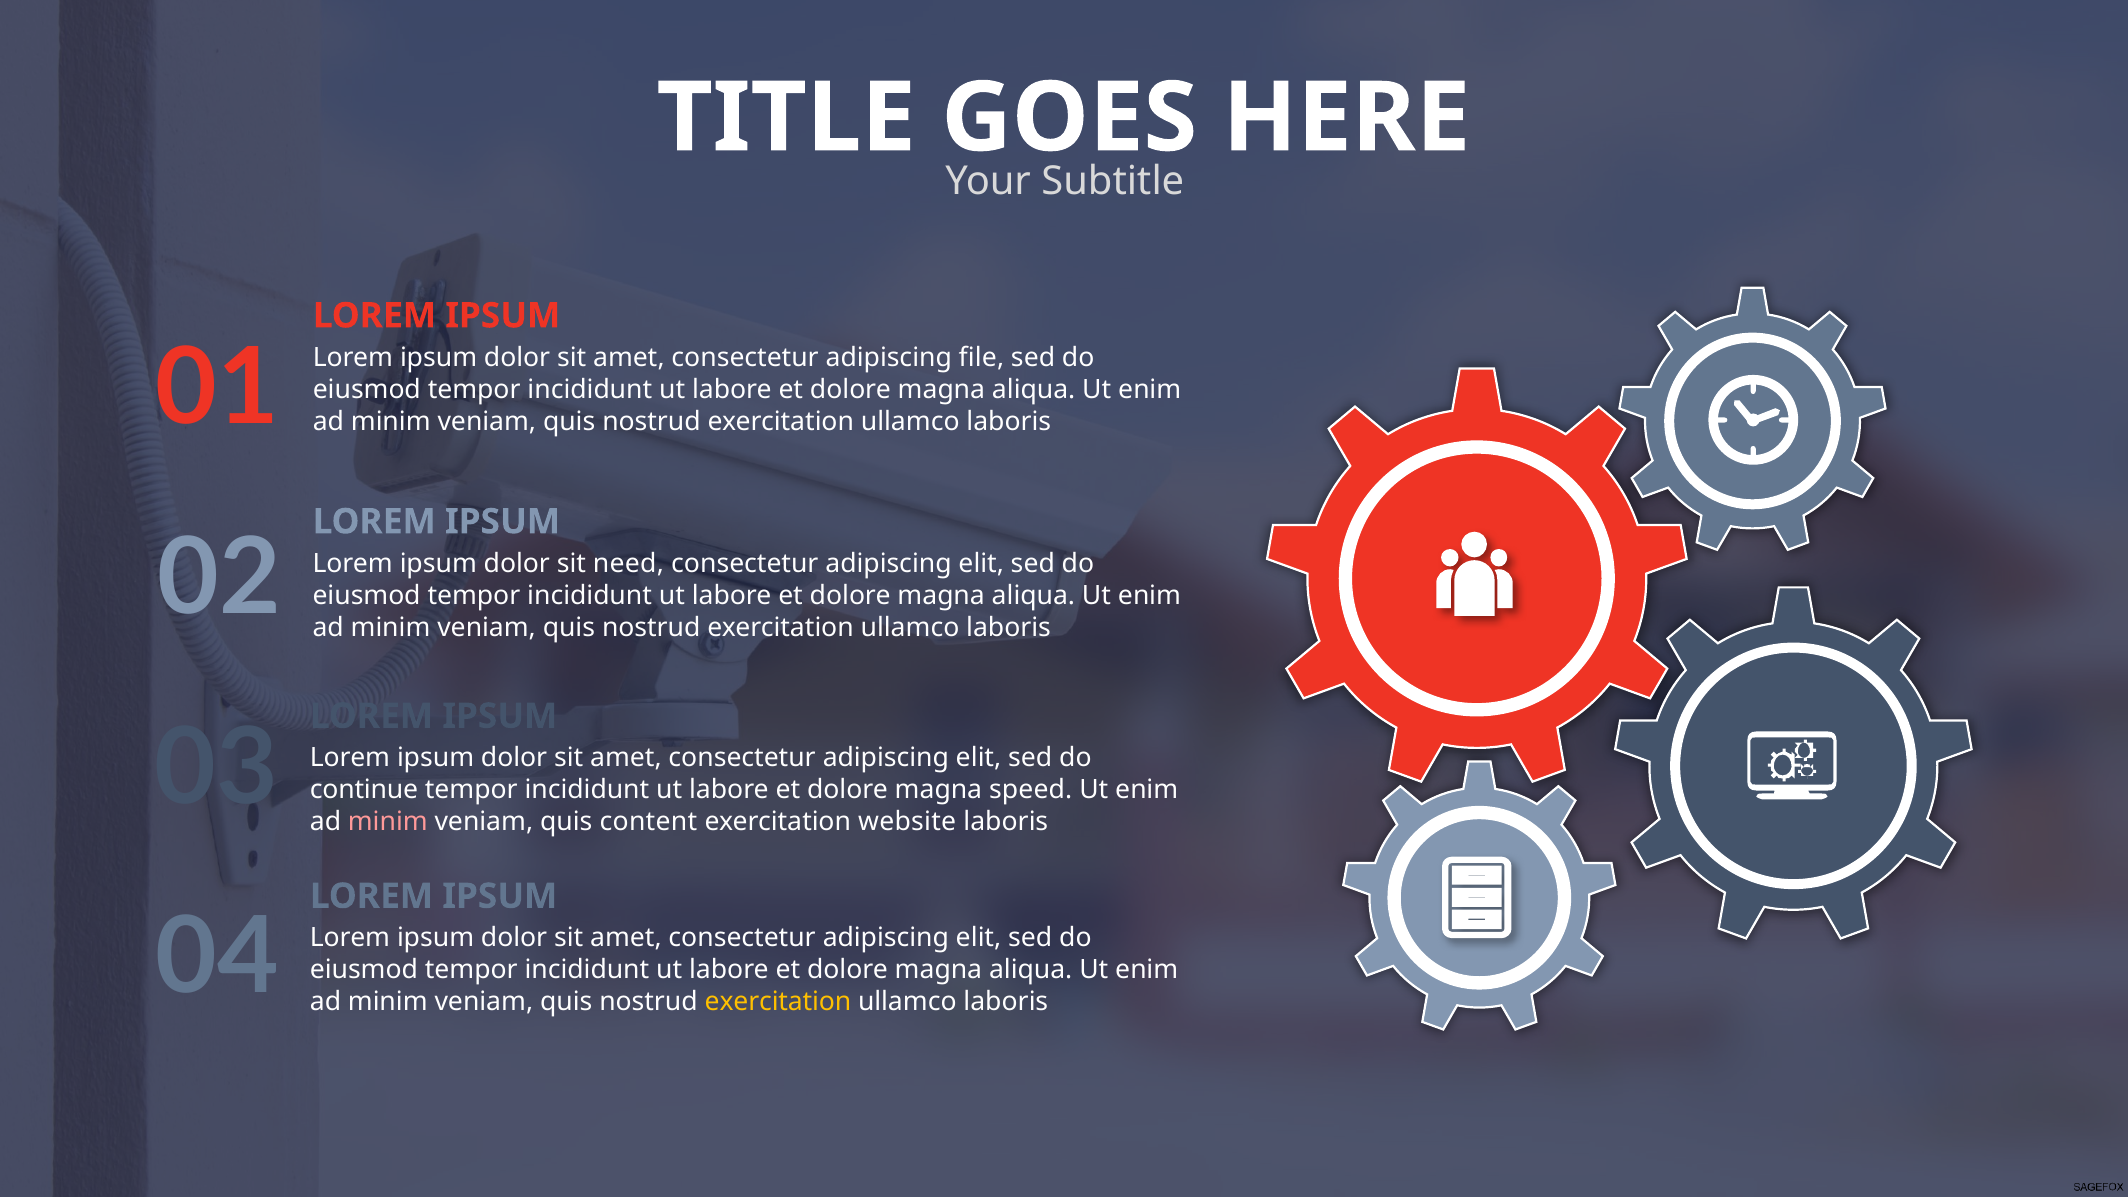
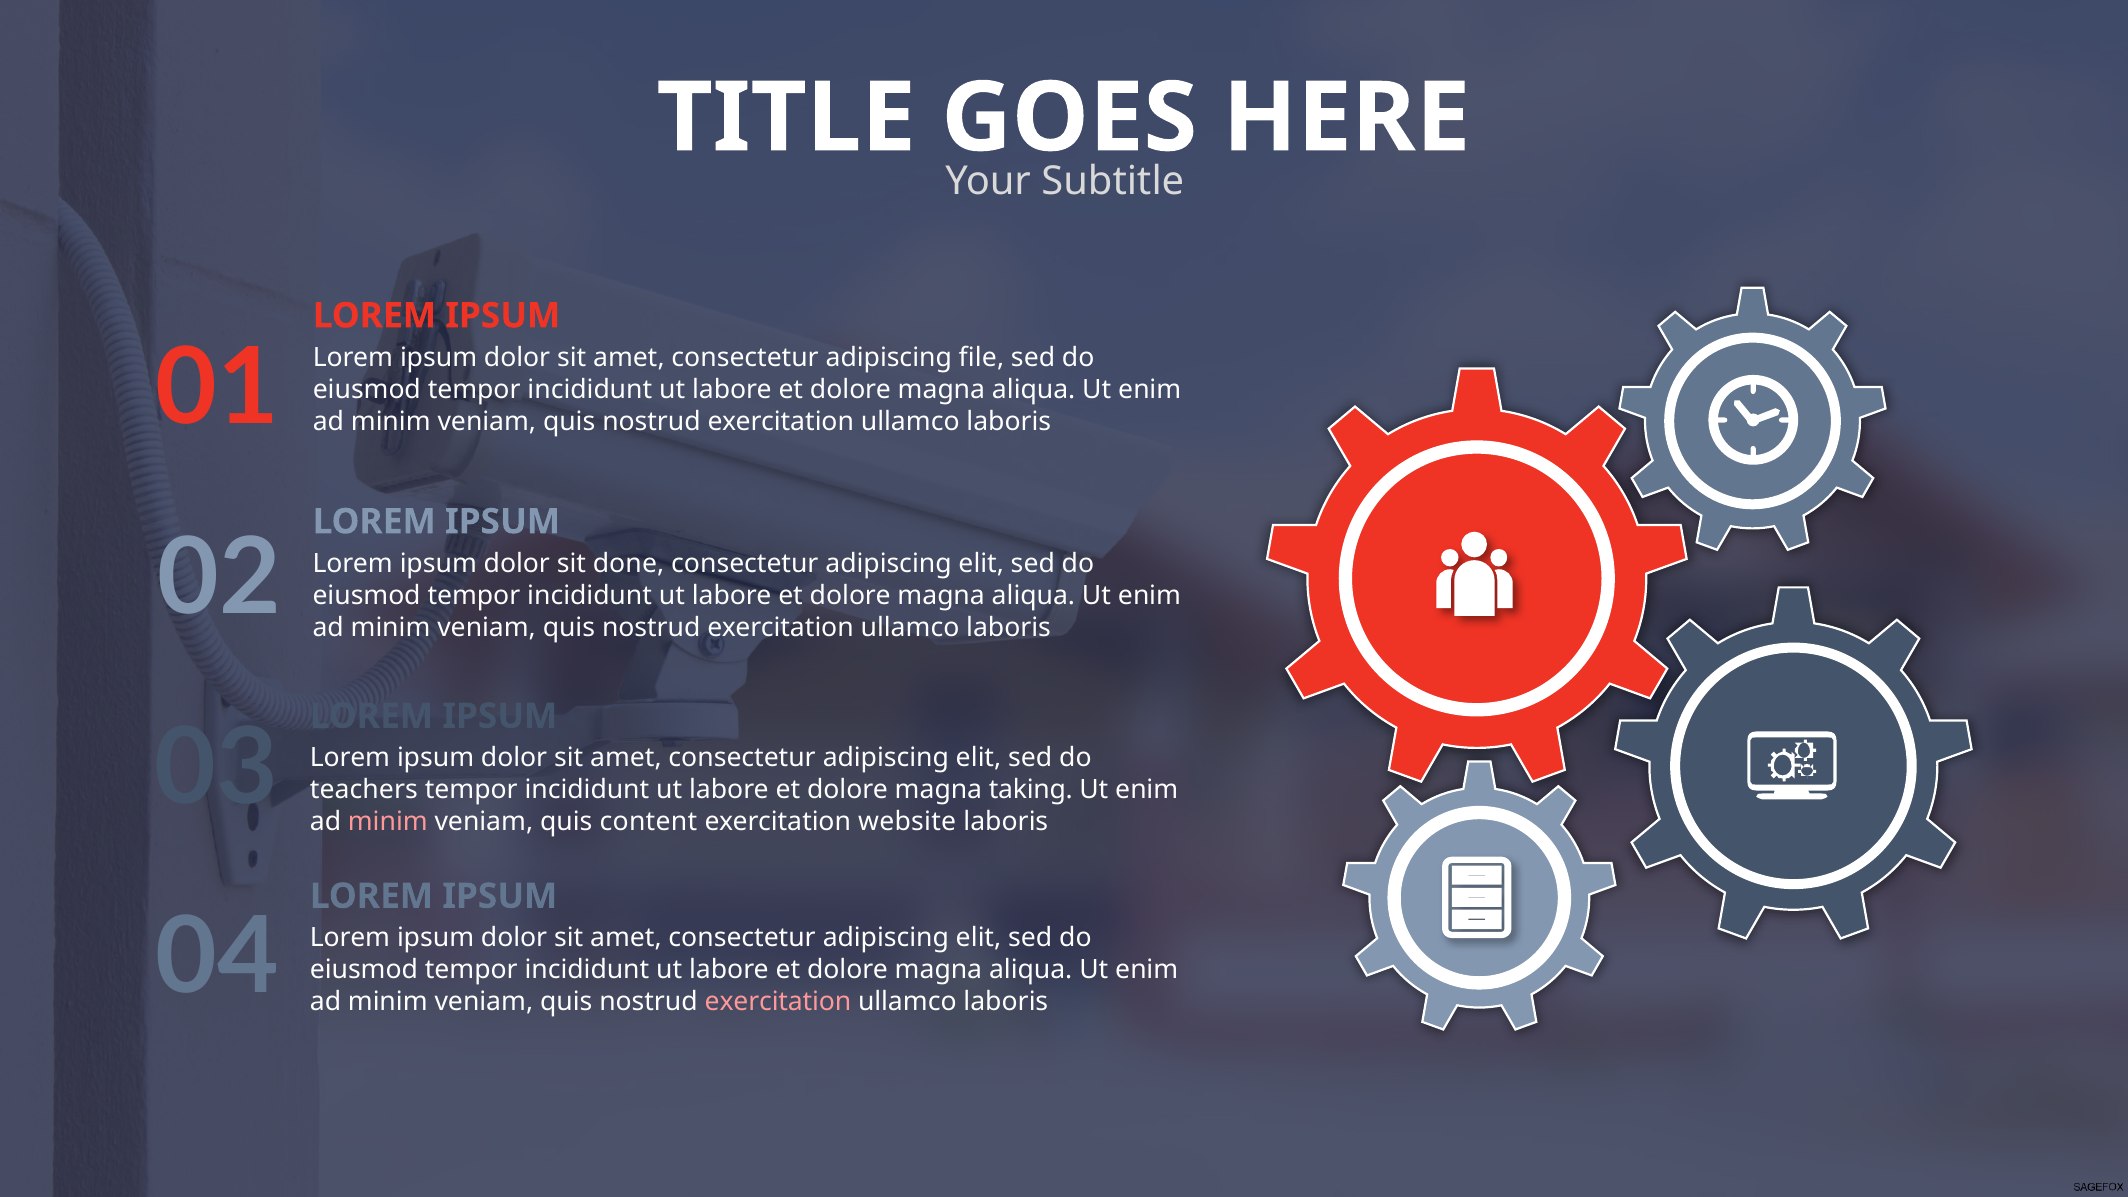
need: need -> done
continue: continue -> teachers
speed: speed -> taking
exercitation at (778, 1002) colour: yellow -> pink
